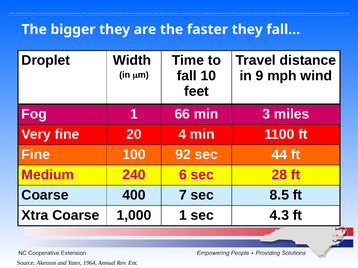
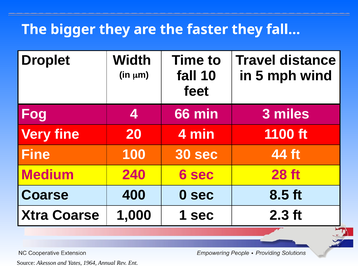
9: 9 -> 5
Fog 1: 1 -> 4
92: 92 -> 30
7: 7 -> 0
4.3: 4.3 -> 2.3
